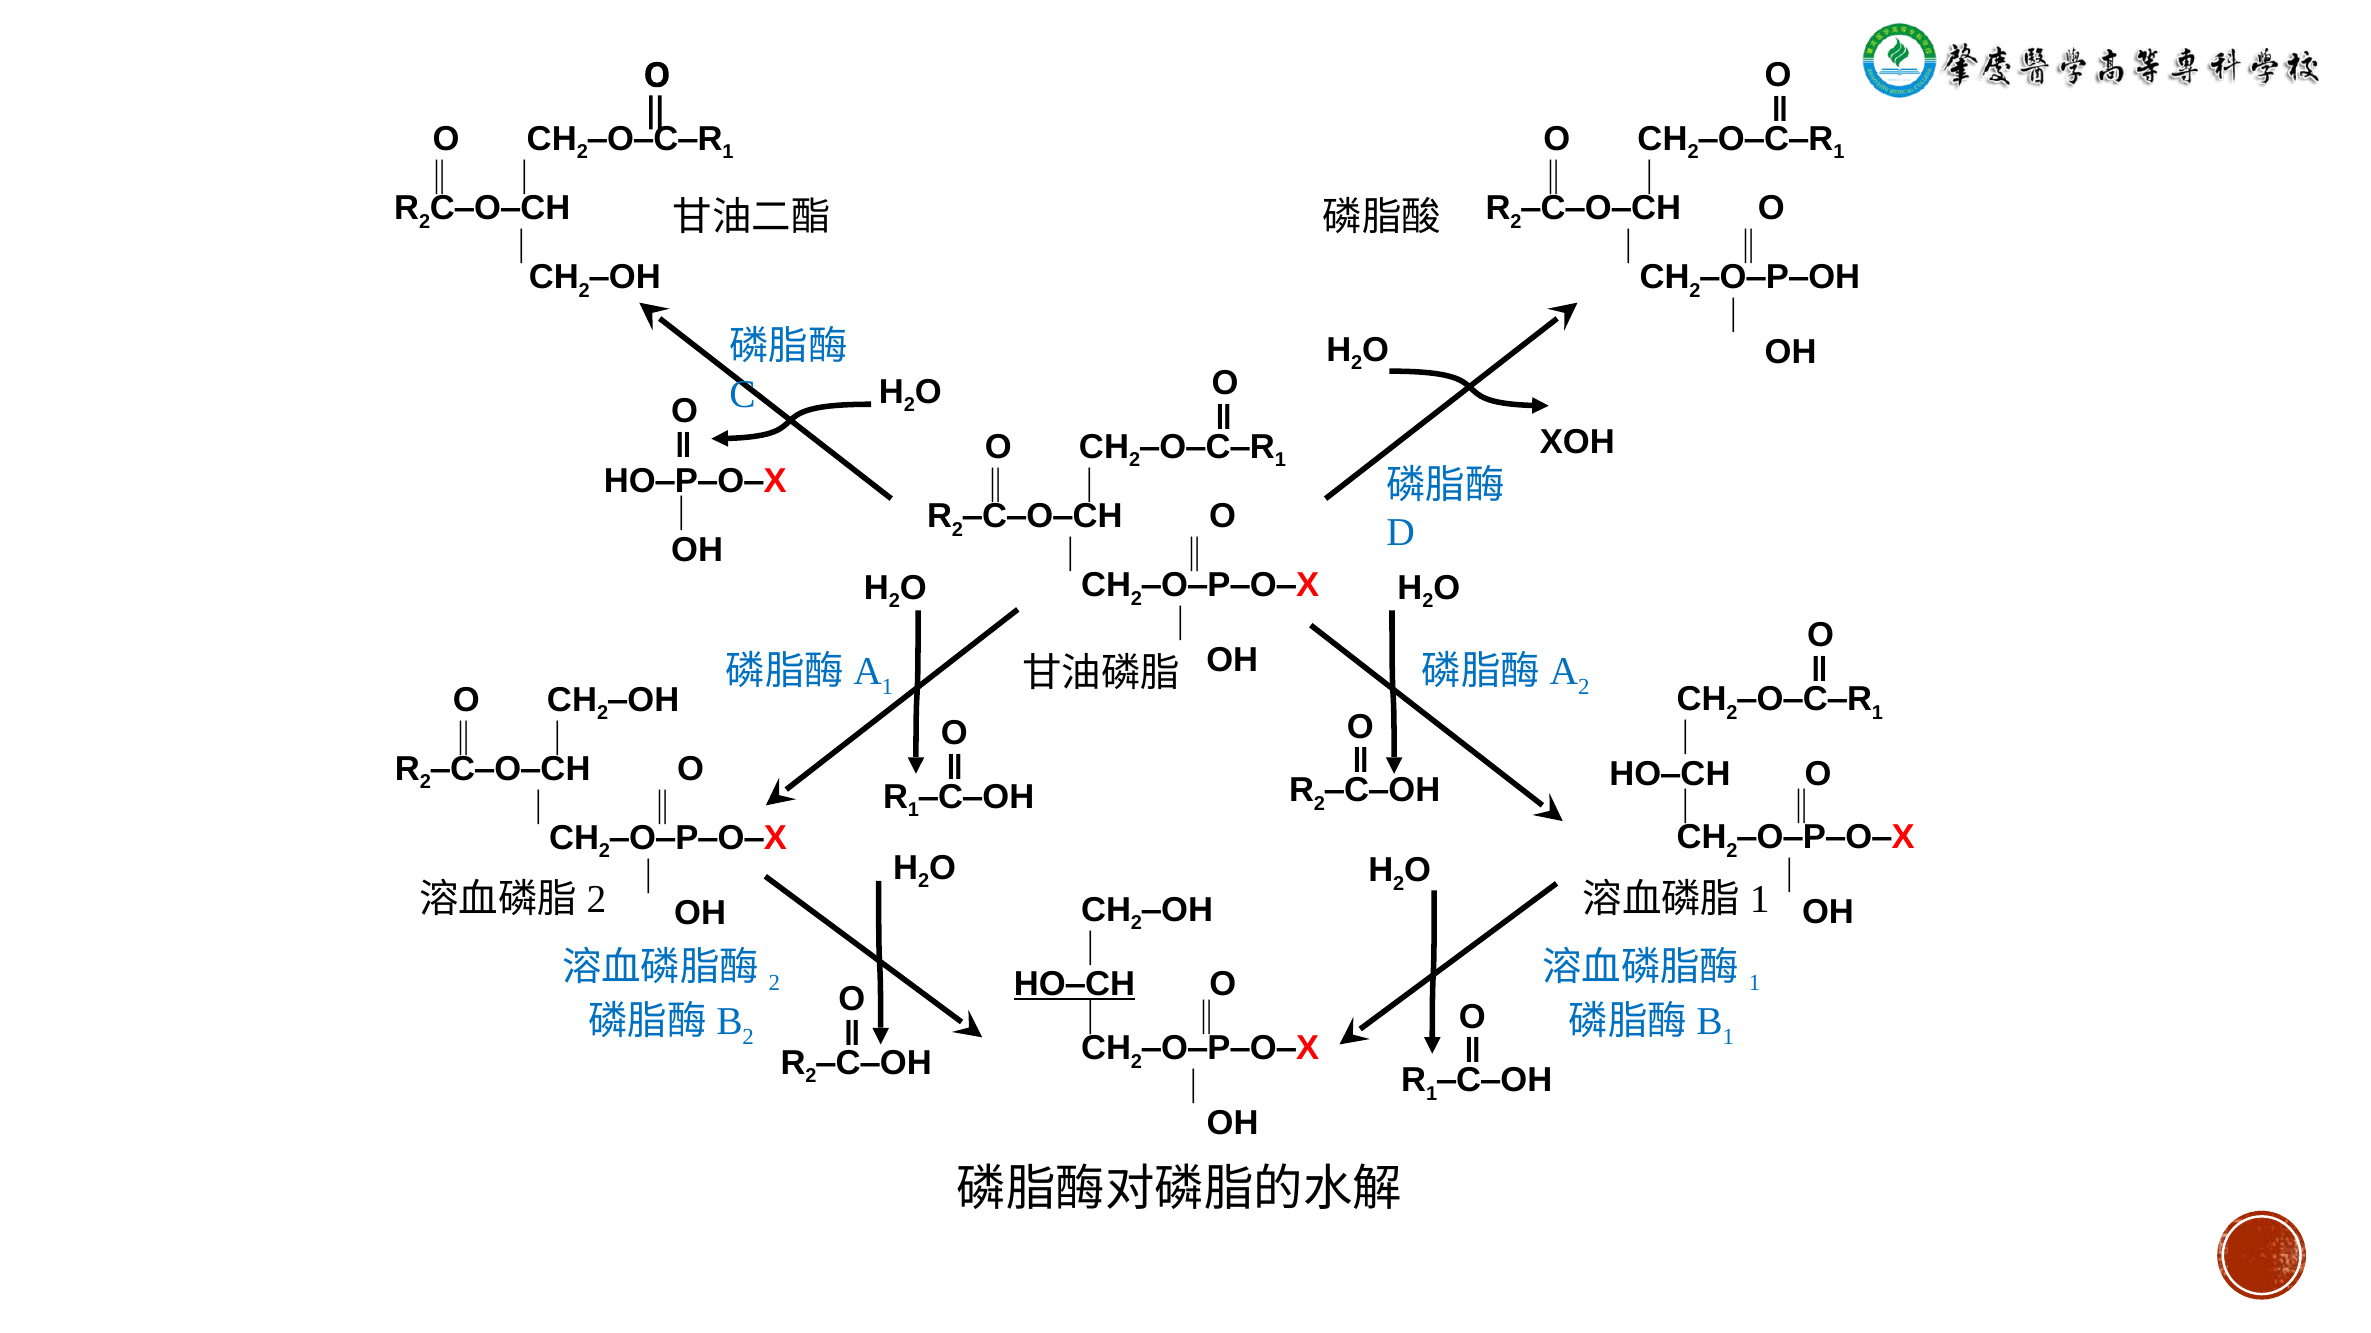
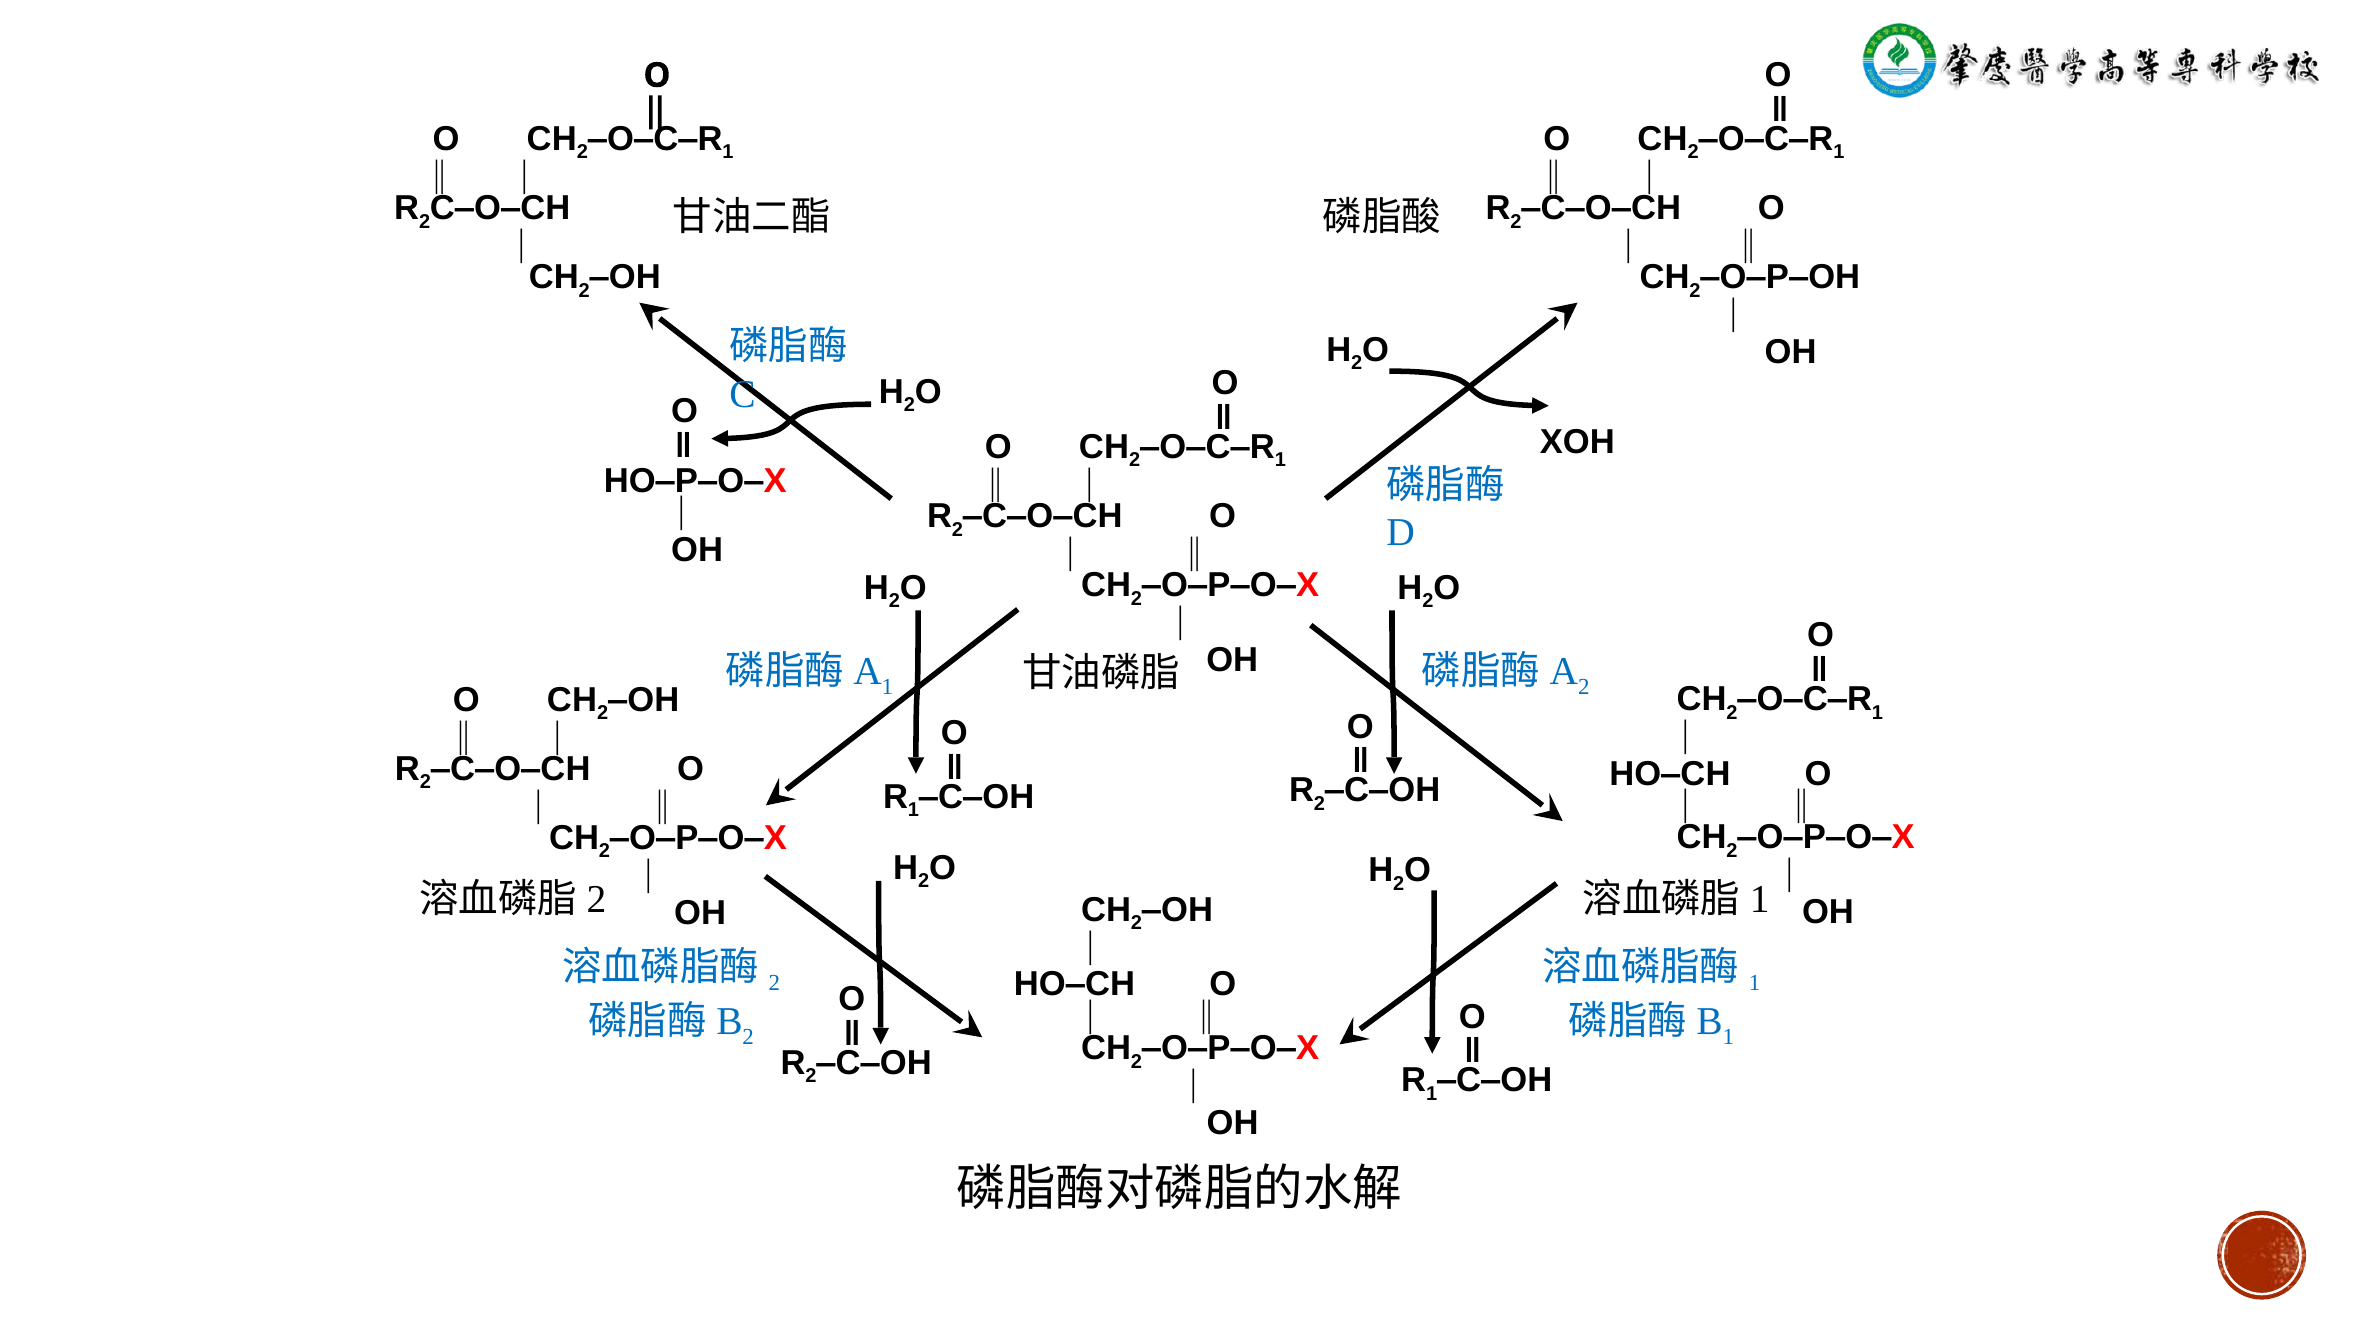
HO‒CH at (1075, 985) underline: present -> none
